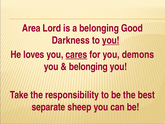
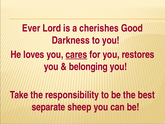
Area: Area -> Ever
a belonging: belonging -> cherishes
you at (111, 40) underline: present -> none
demons: demons -> restores
